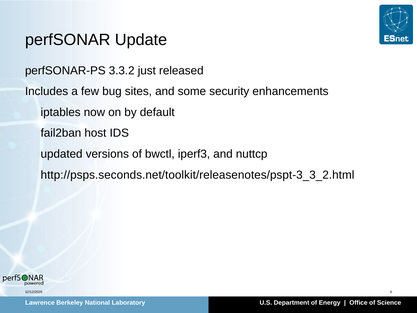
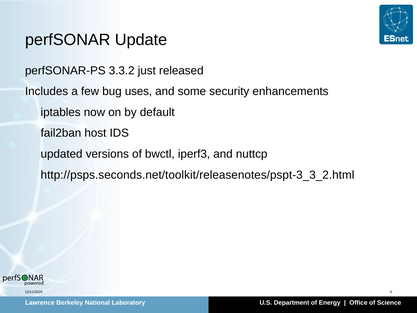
sites: sites -> uses
